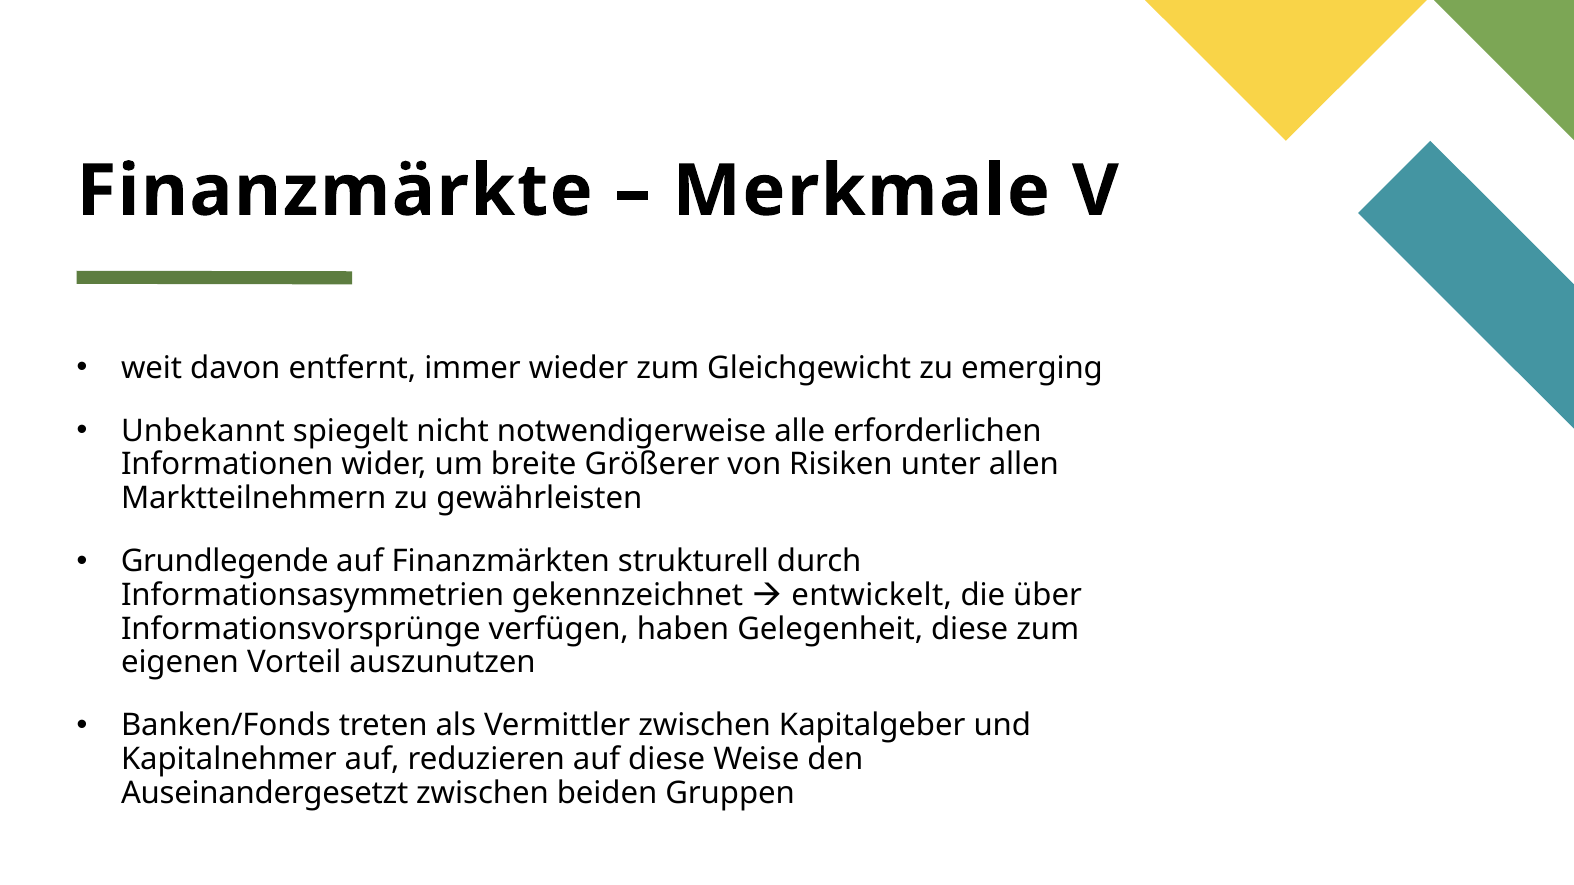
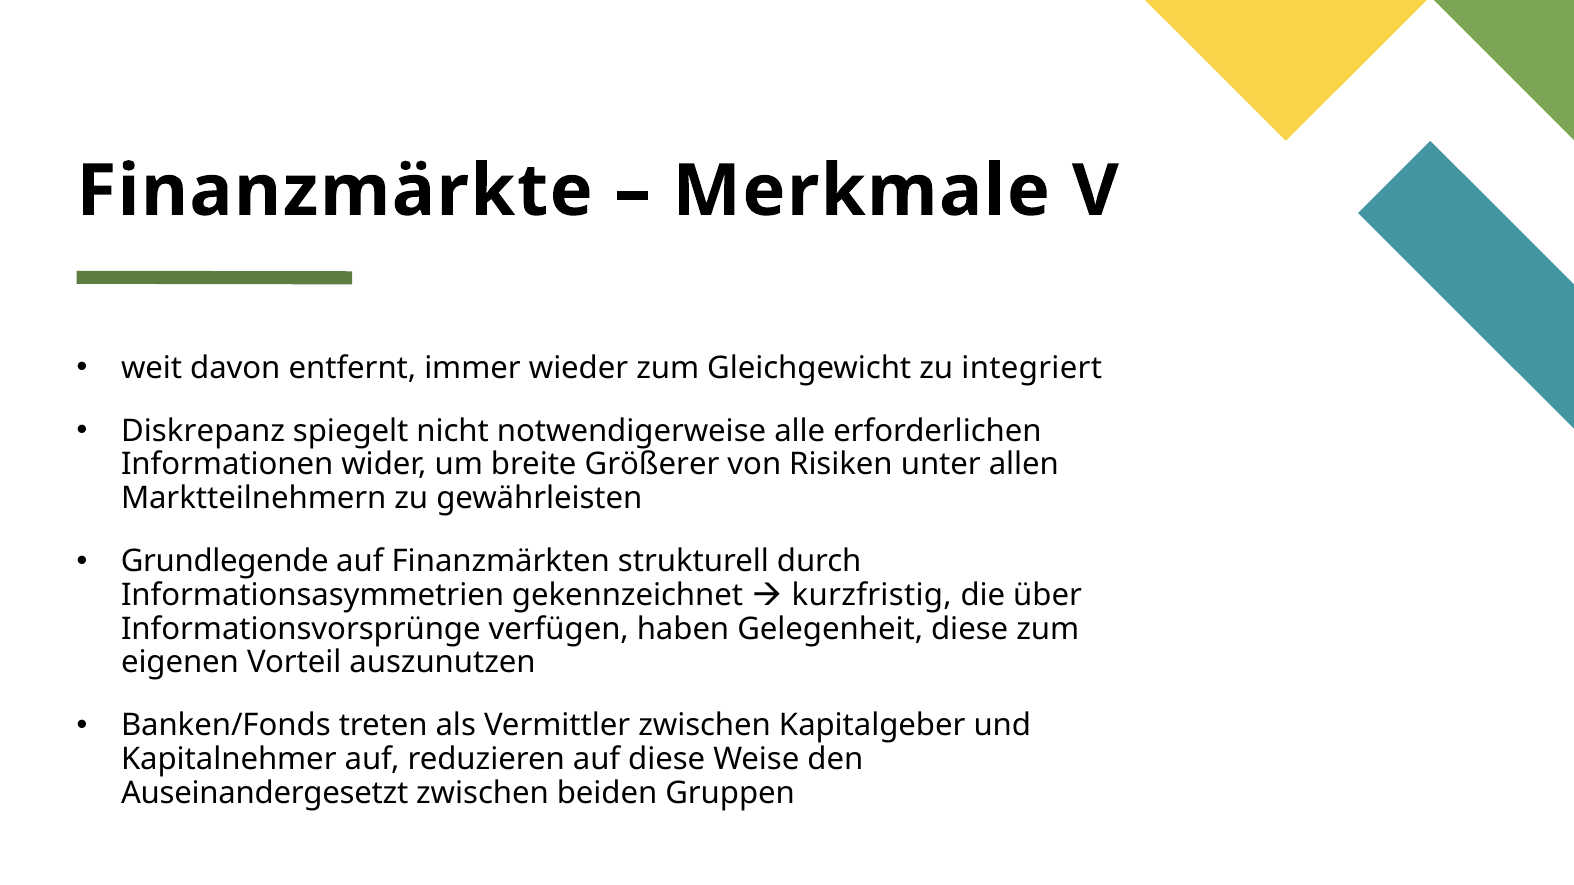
emerging: emerging -> integriert
Unbekannt: Unbekannt -> Diskrepanz
entwickelt: entwickelt -> kurzfristig
